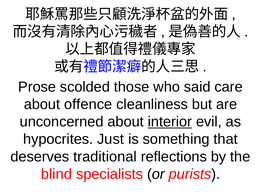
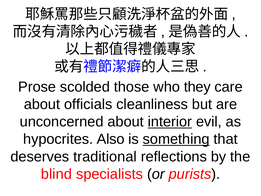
said: said -> they
offence: offence -> officials
Just: Just -> Also
something underline: none -> present
